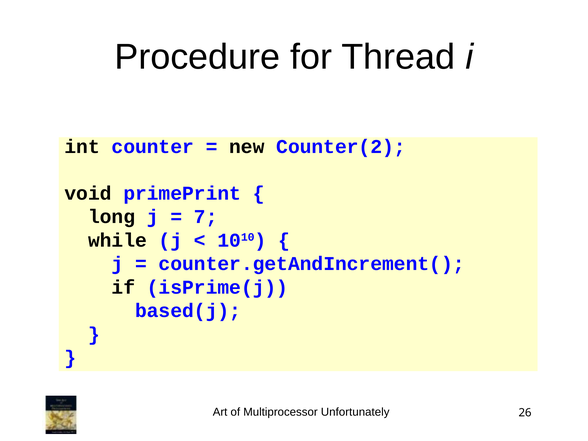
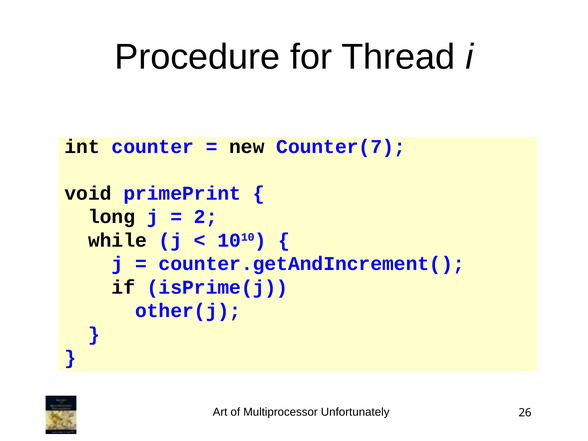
Counter(2: Counter(2 -> Counter(7
7: 7 -> 2
based(j: based(j -> other(j
